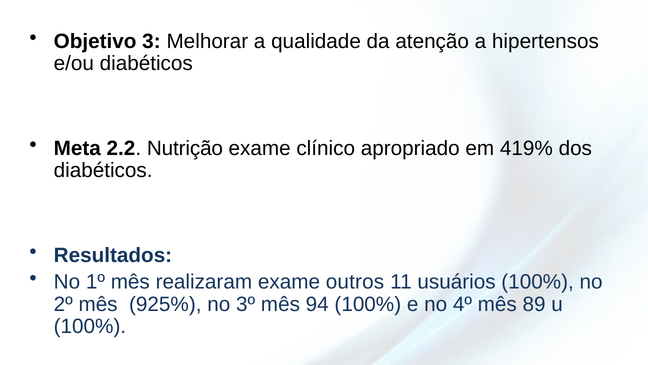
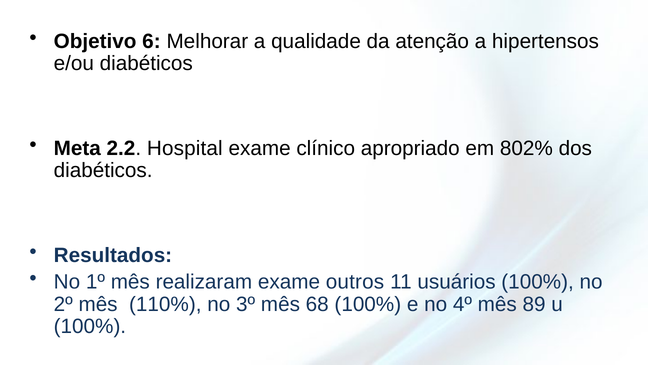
3: 3 -> 6
Nutrição: Nutrição -> Hospital
419%: 419% -> 802%
925%: 925% -> 110%
94: 94 -> 68
